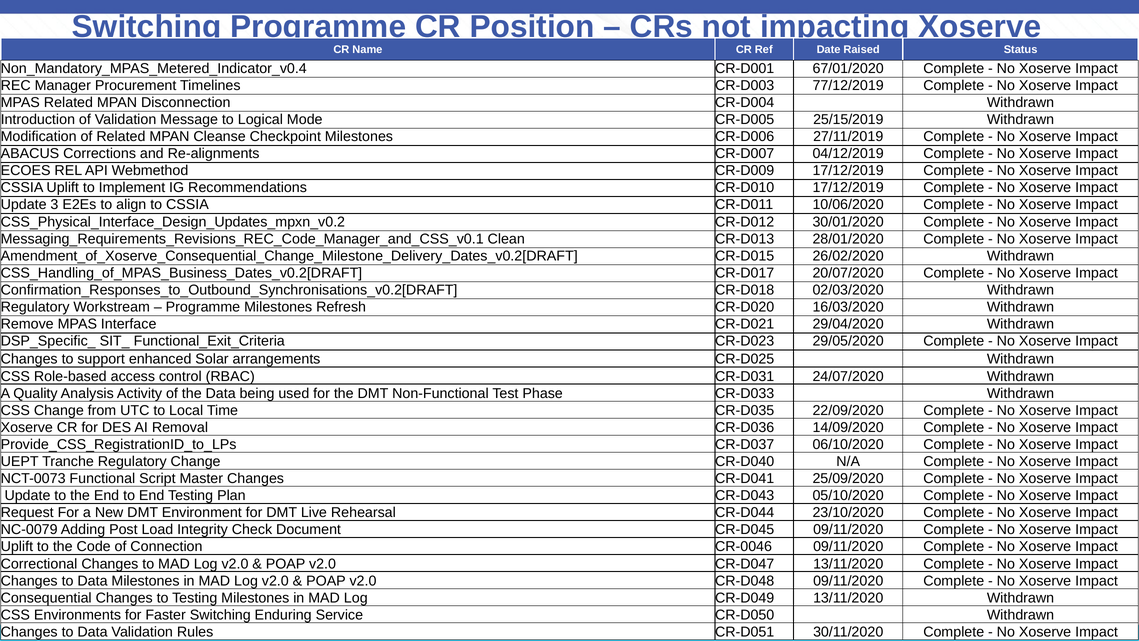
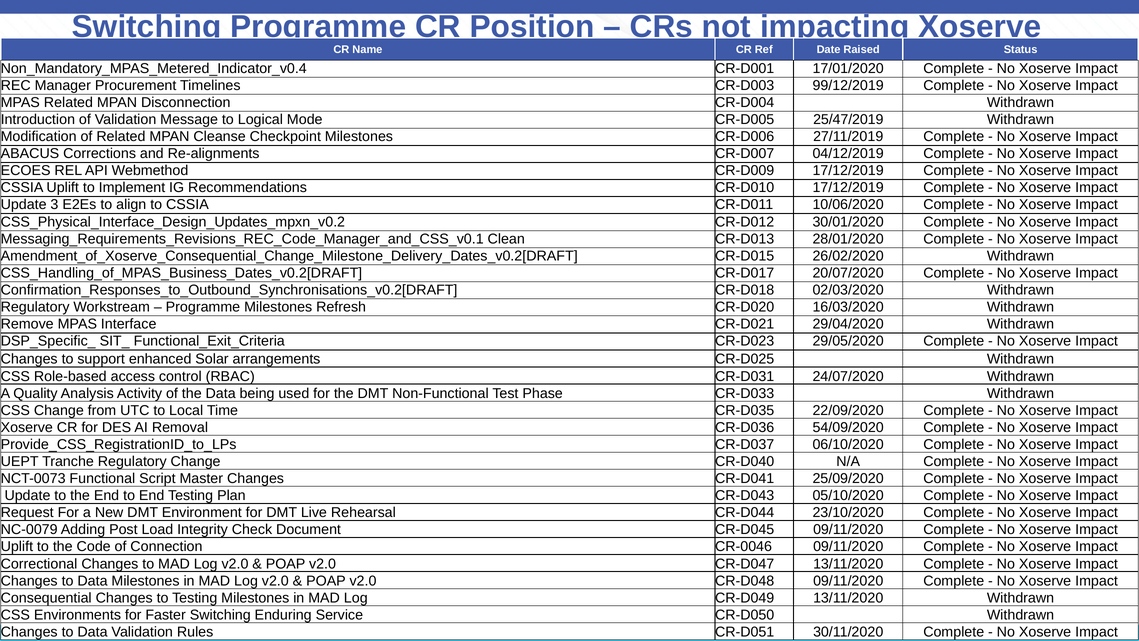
67/01/2020: 67/01/2020 -> 17/01/2020
77/12/2019: 77/12/2019 -> 99/12/2019
25/15/2019: 25/15/2019 -> 25/47/2019
14/09/2020: 14/09/2020 -> 54/09/2020
